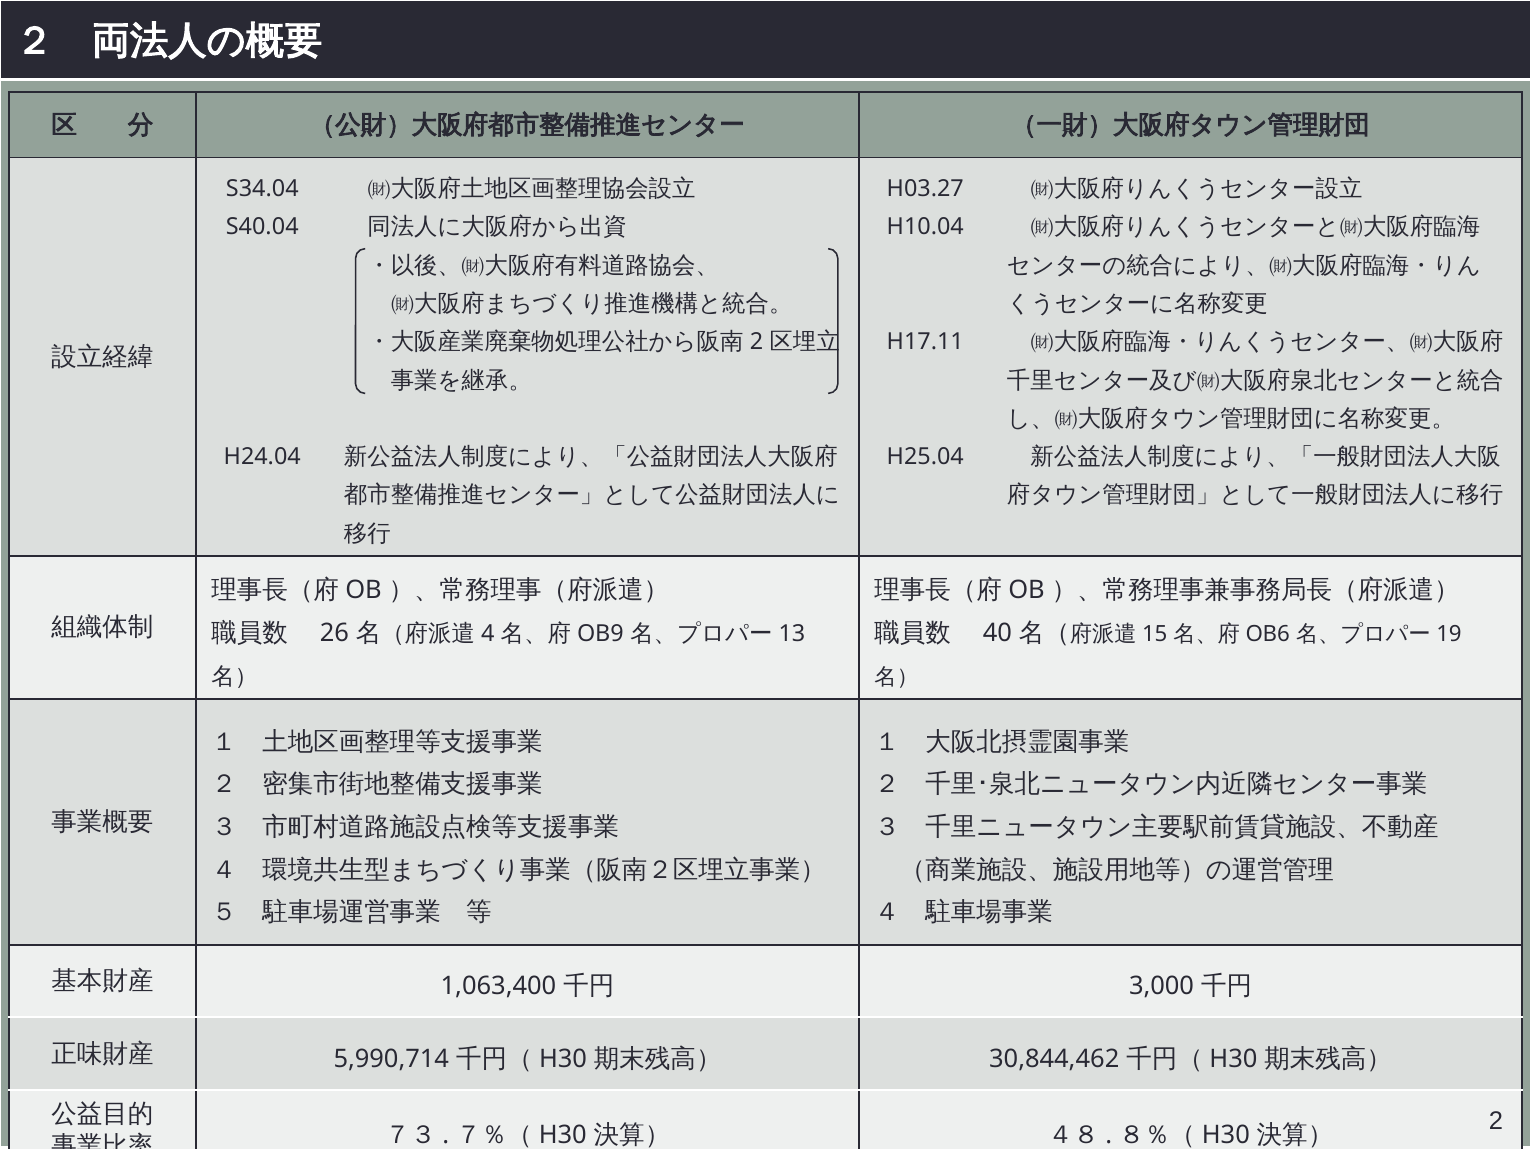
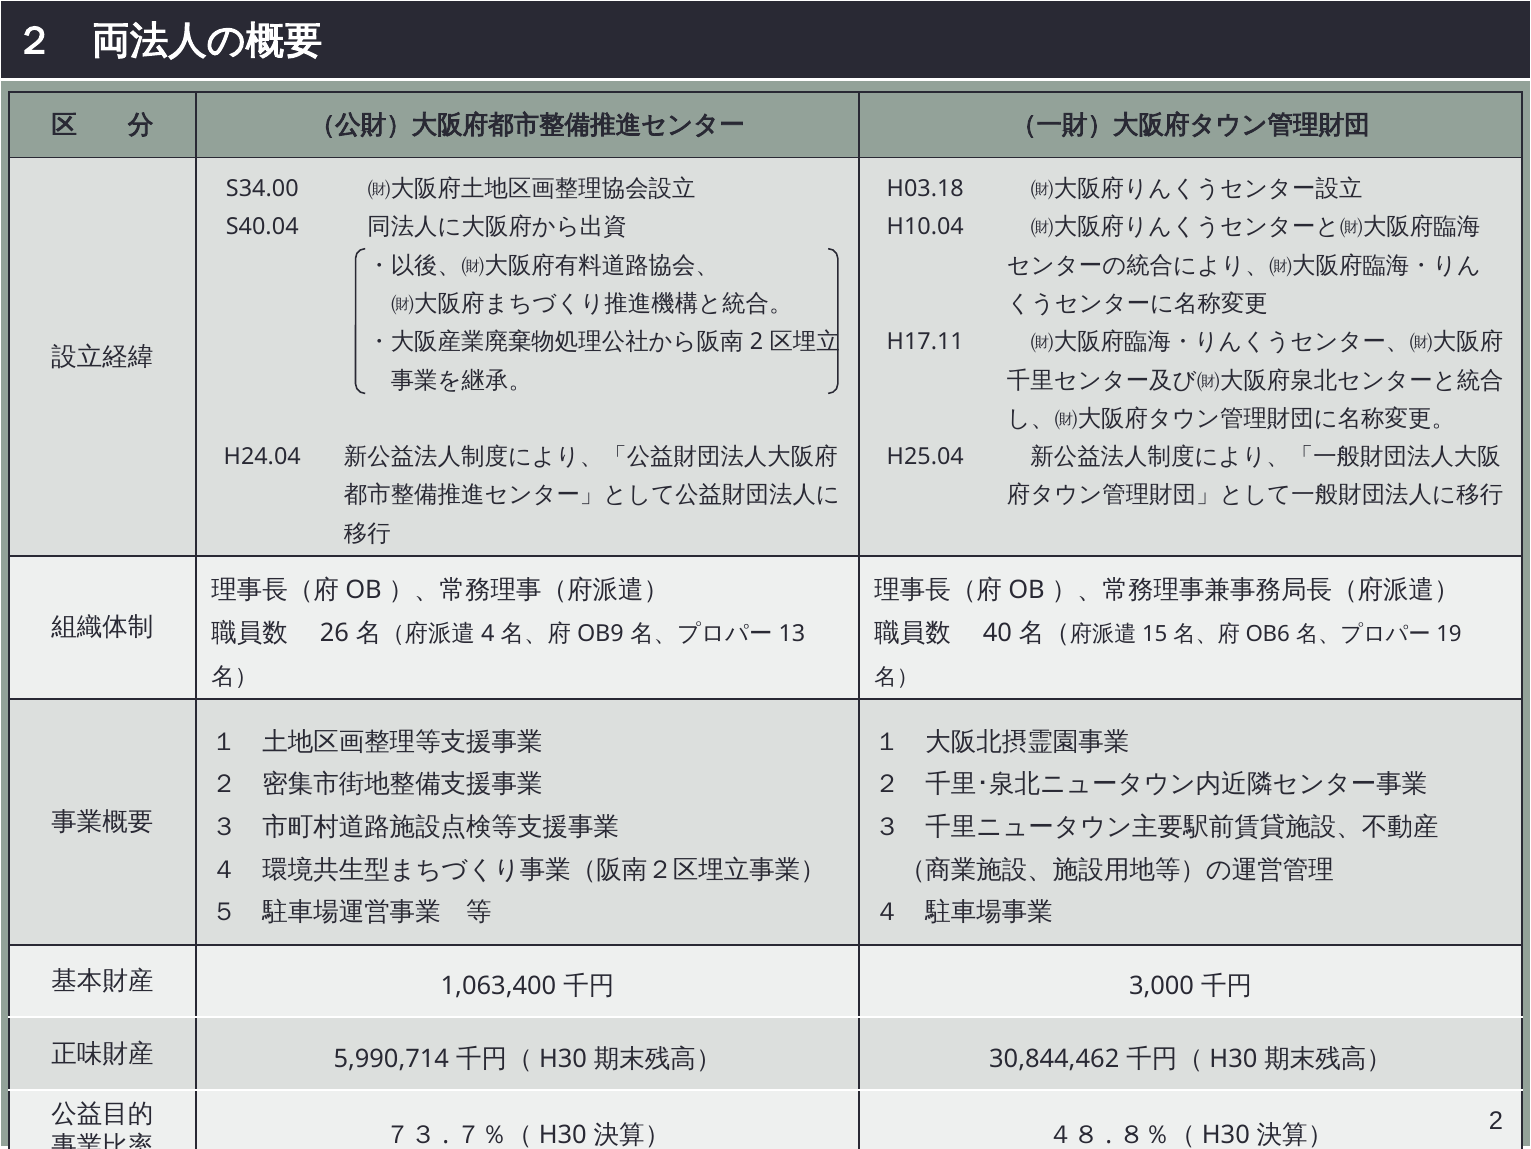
S34.04: S34.04 -> S34.00
H03.27: H03.27 -> H03.18
